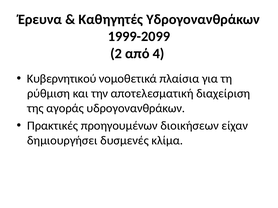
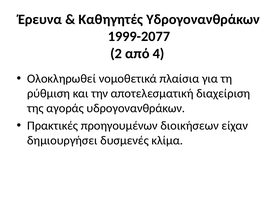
1999-2099: 1999-2099 -> 1999-2077
Κυβερνητικού: Κυβερνητικού -> Ολοκληρωθεί
